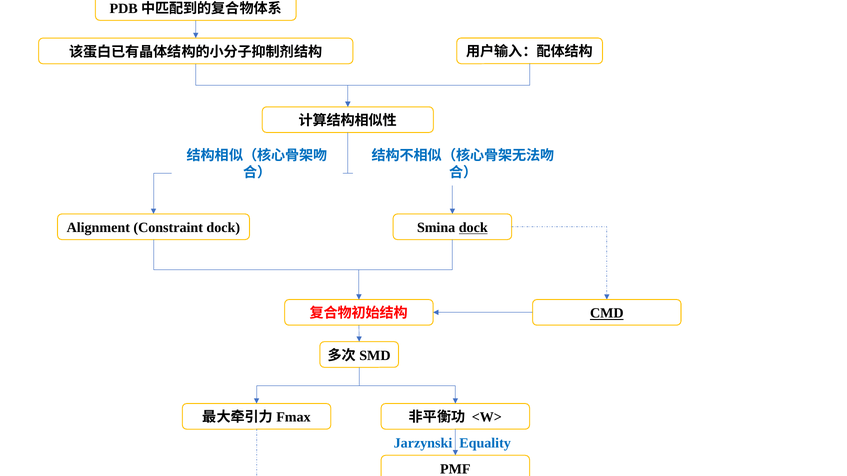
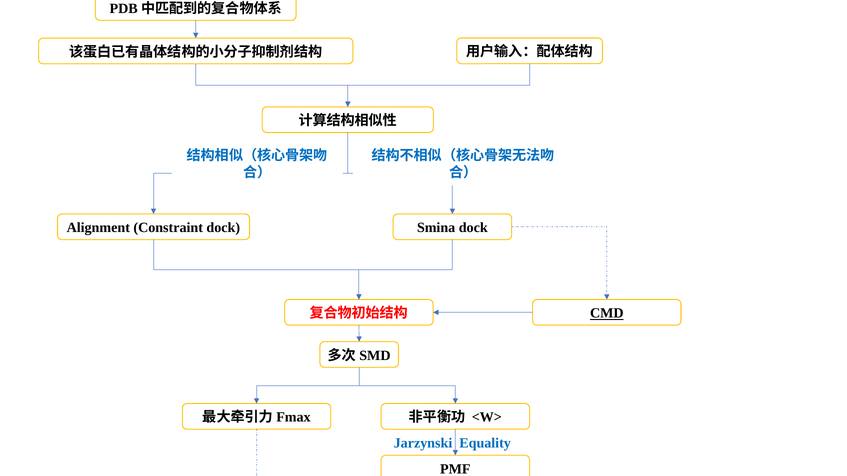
dock at (473, 228) underline: present -> none
